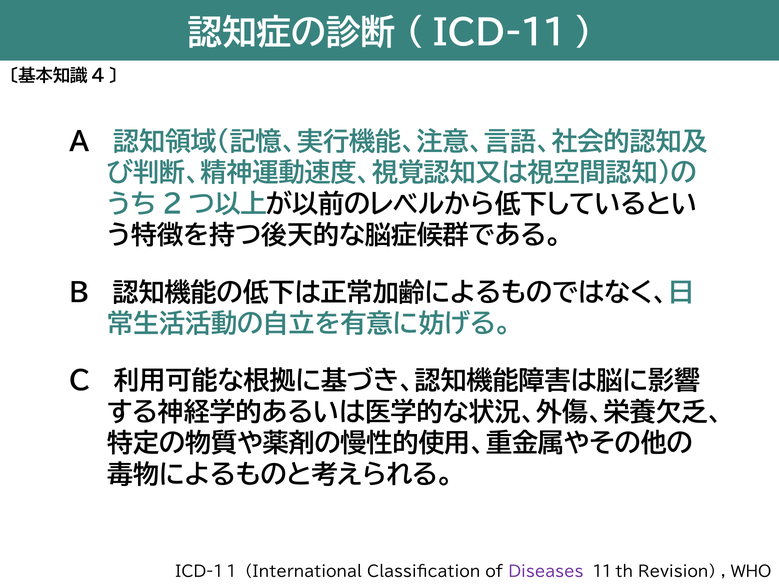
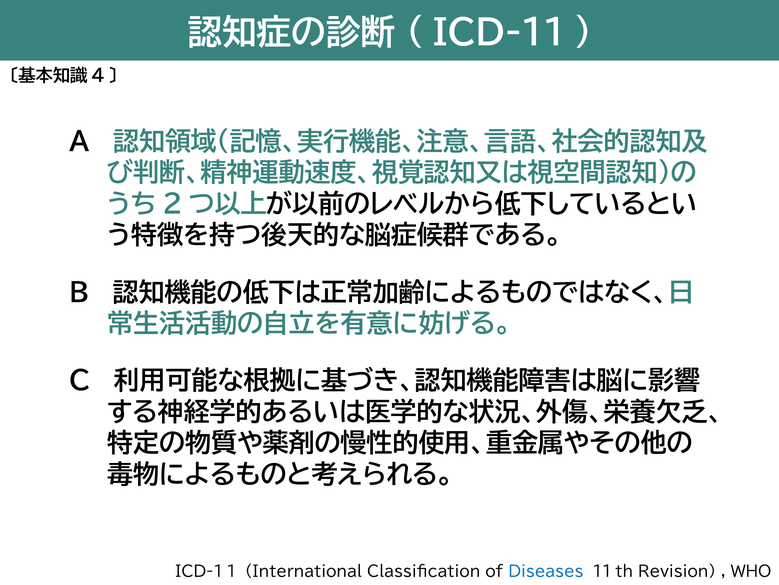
Diseases colour: purple -> blue
